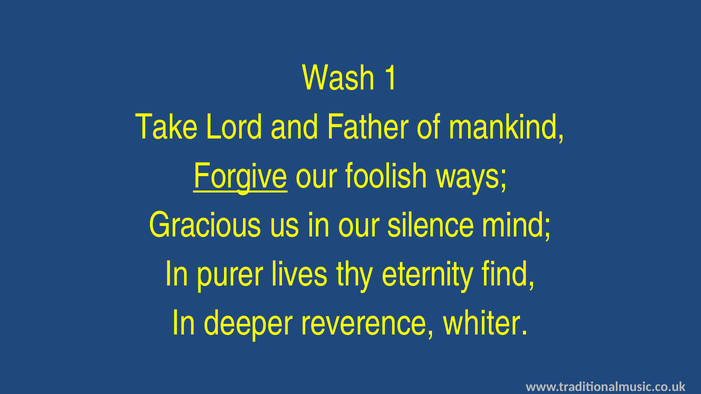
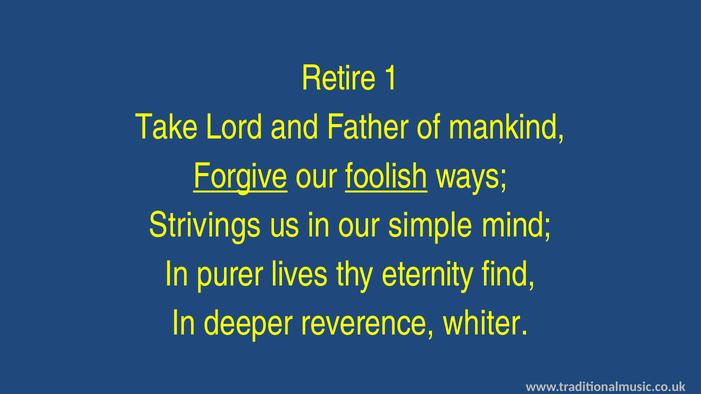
Wash: Wash -> Retire
foolish underline: none -> present
Gracious: Gracious -> Strivings
silence: silence -> simple
